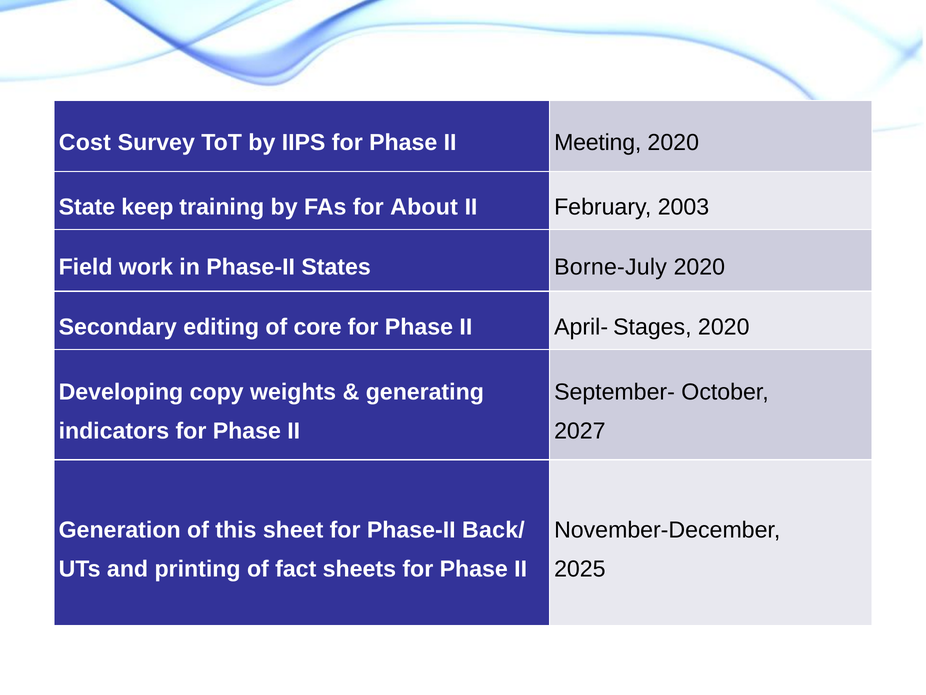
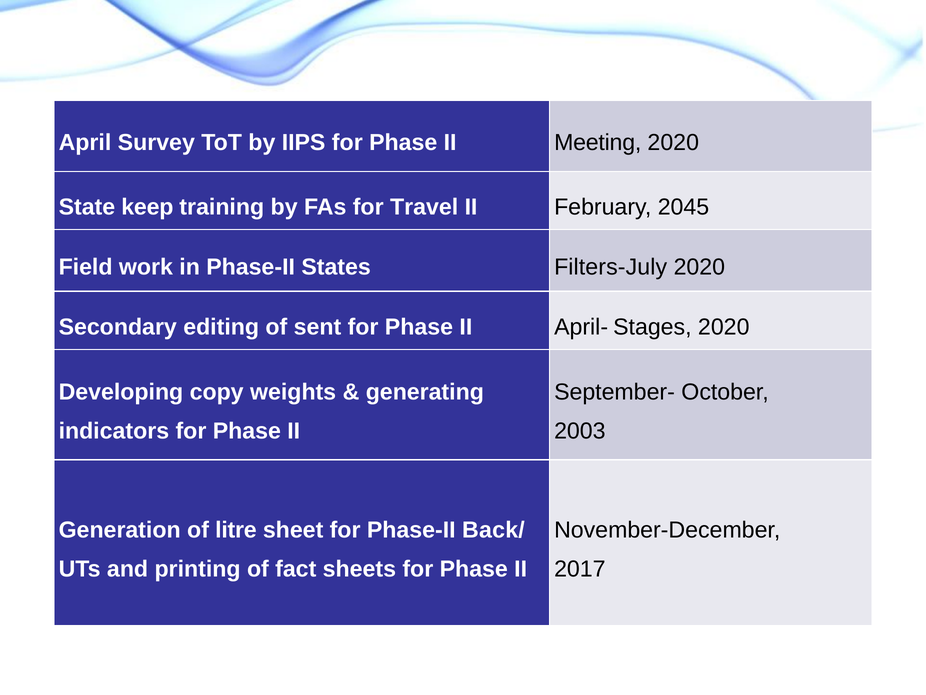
Cost: Cost -> April
About: About -> Travel
2003: 2003 -> 2045
Borne-July: Borne-July -> Filters-July
core: core -> sent
2027: 2027 -> 2003
this: this -> litre
2025: 2025 -> 2017
